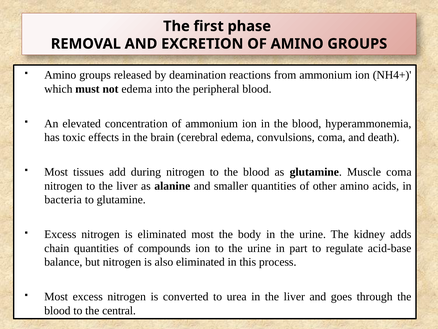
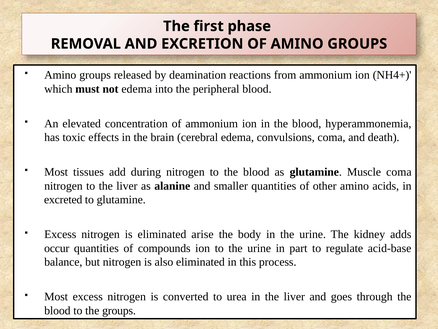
bacteria: bacteria -> excreted
eliminated most: most -> arise
chain: chain -> occur
the central: central -> groups
